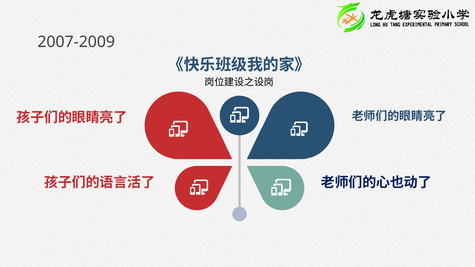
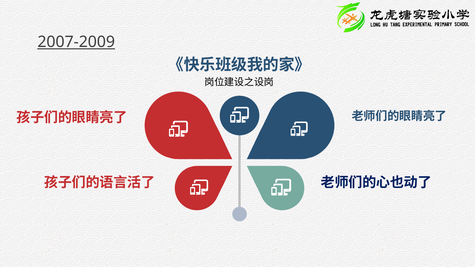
2007-2009 underline: none -> present
